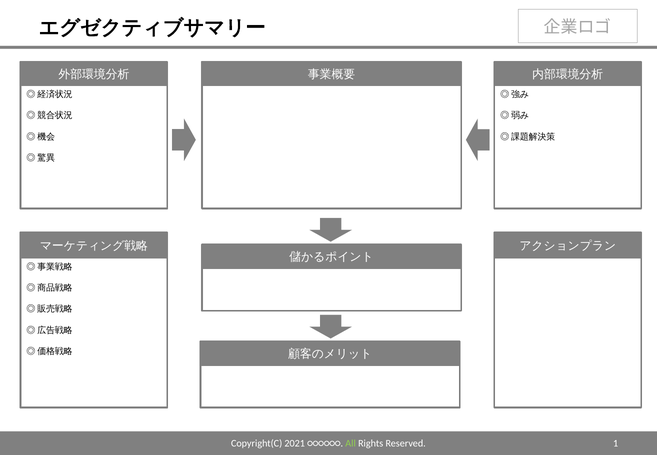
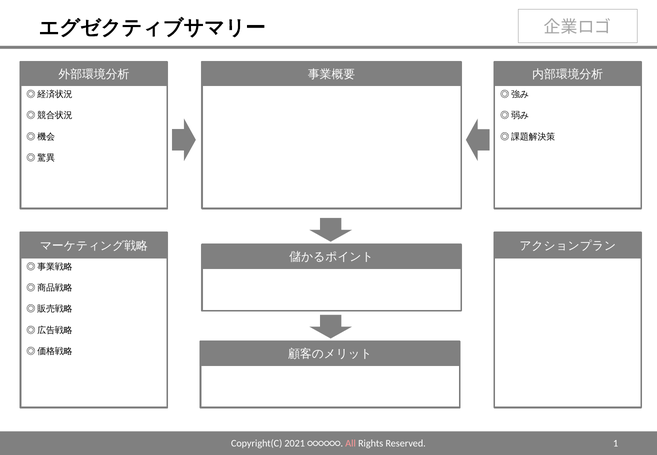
All colour: light green -> pink
